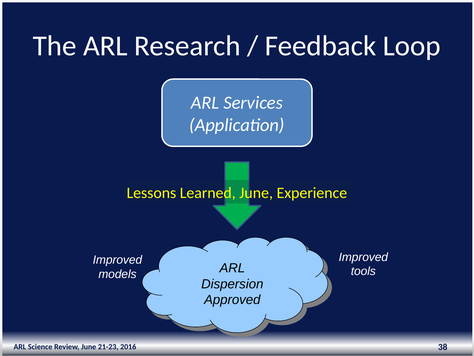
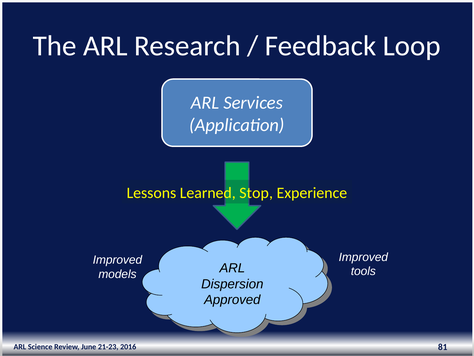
Learned June: June -> Stop
38: 38 -> 81
